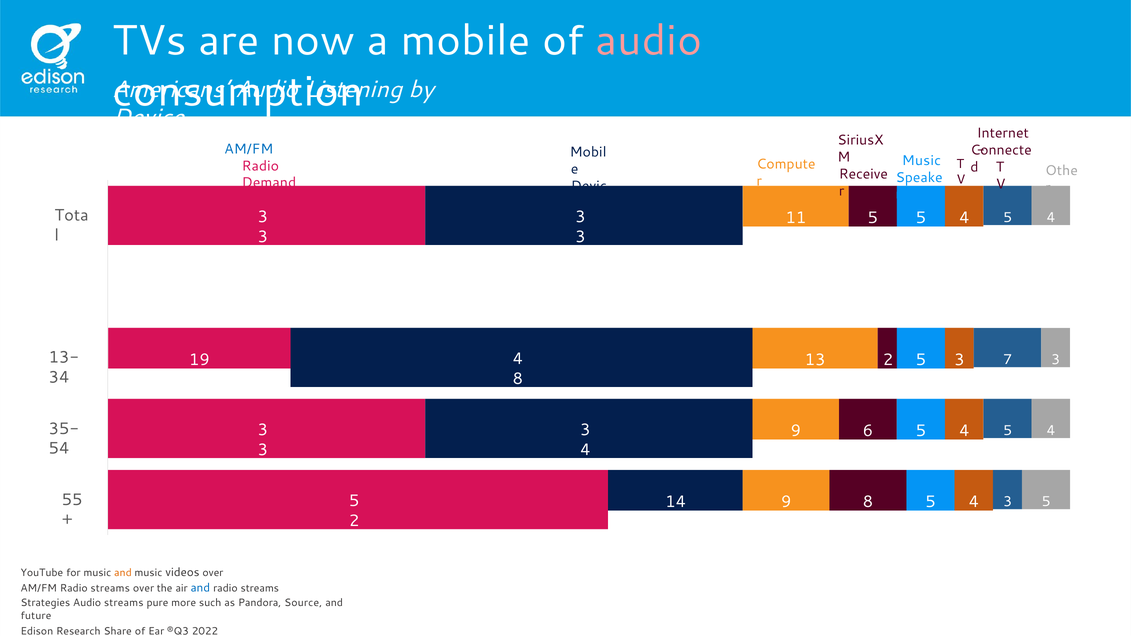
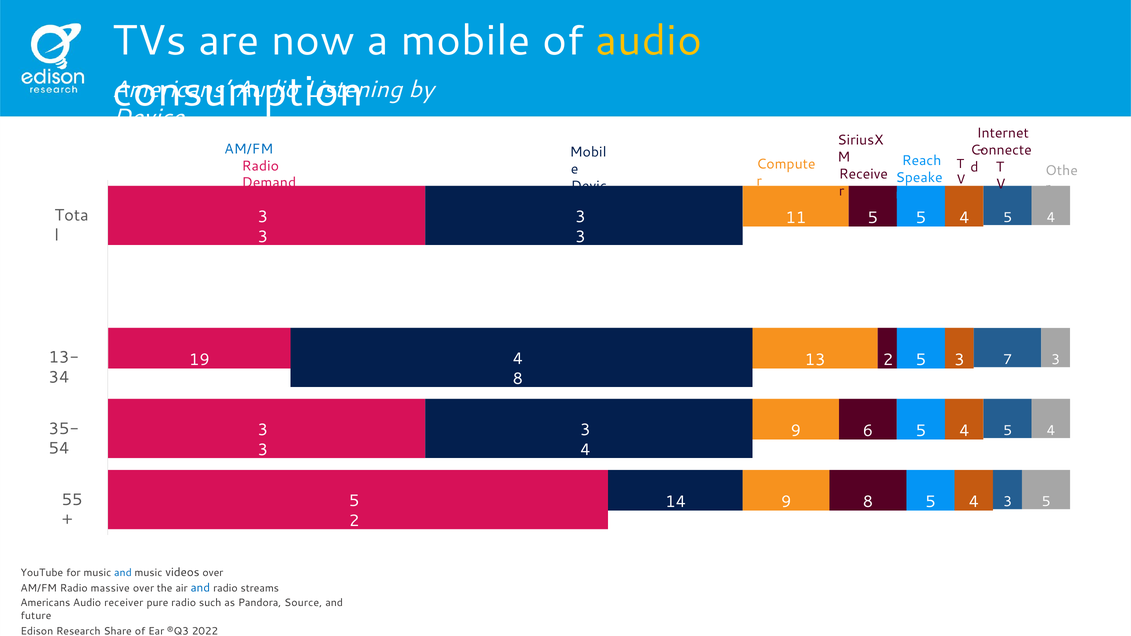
audio at (649, 41) colour: pink -> yellow
Music at (921, 160): Music -> Reach
and at (123, 573) colour: orange -> blue
AM/FM Radio streams: streams -> massive
Strategies at (45, 603): Strategies -> Americans
Audio streams: streams -> receiver
pure more: more -> radio
